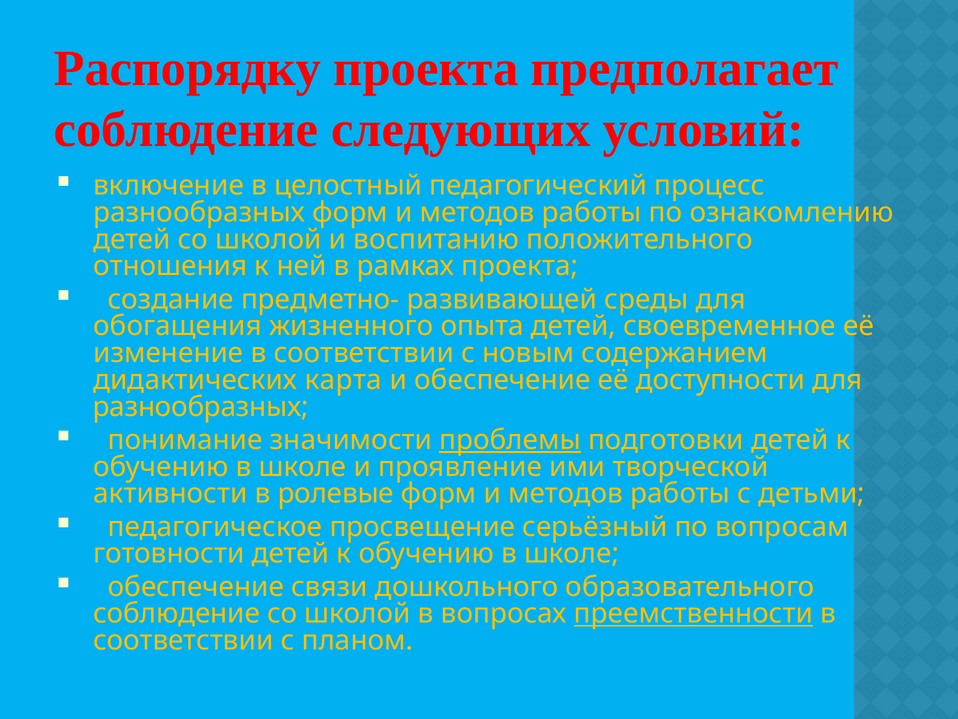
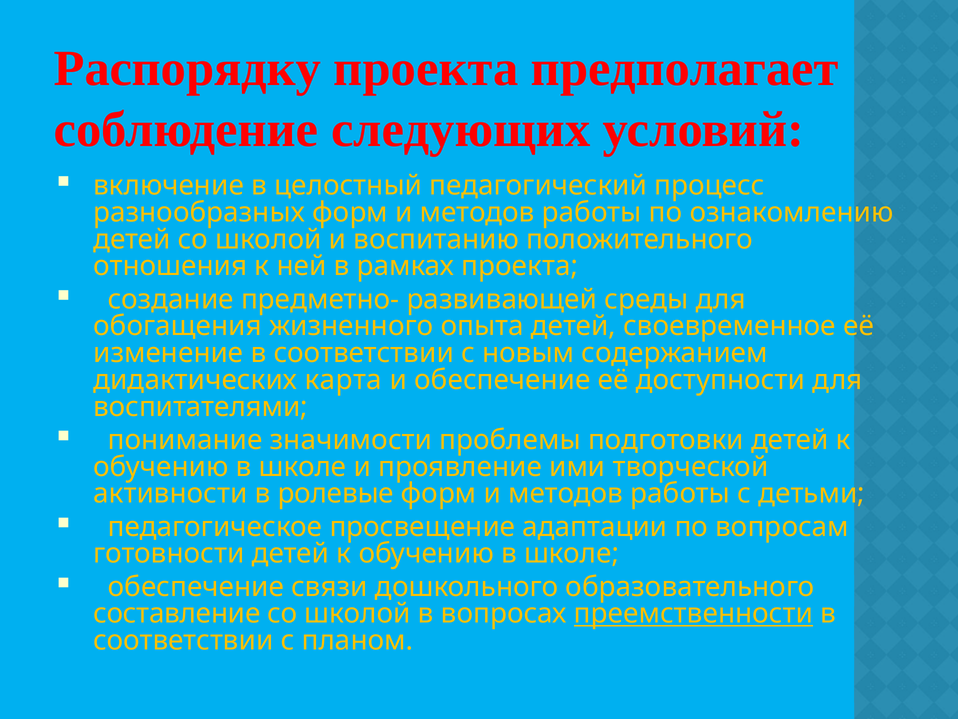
разнообразных at (201, 406): разнообразных -> воспитателями
проблемы underline: present -> none
серьёзный: серьёзный -> адаптации
соблюдение at (177, 613): соблюдение -> составление
